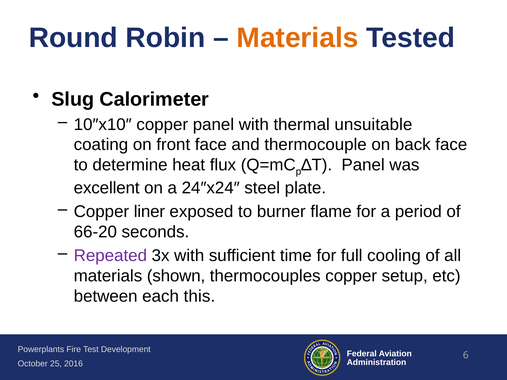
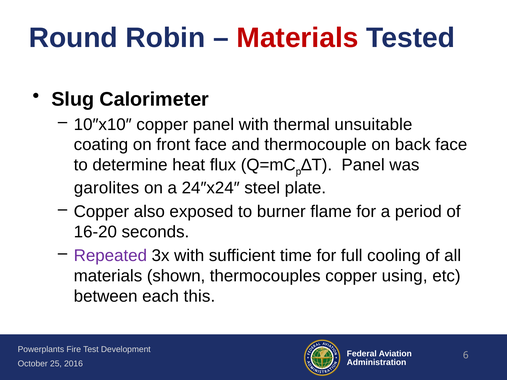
Materials at (298, 38) colour: orange -> red
excellent: excellent -> garolites
liner: liner -> also
66-20: 66-20 -> 16-20
setup: setup -> using
